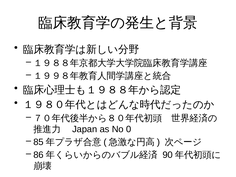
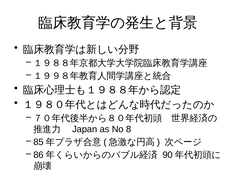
0: 0 -> 8
